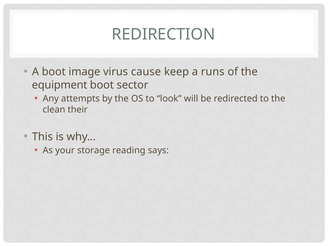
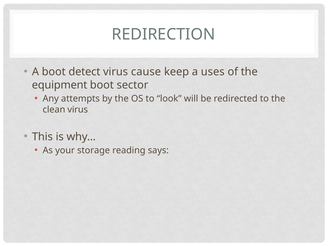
image: image -> detect
runs: runs -> uses
clean their: their -> virus
